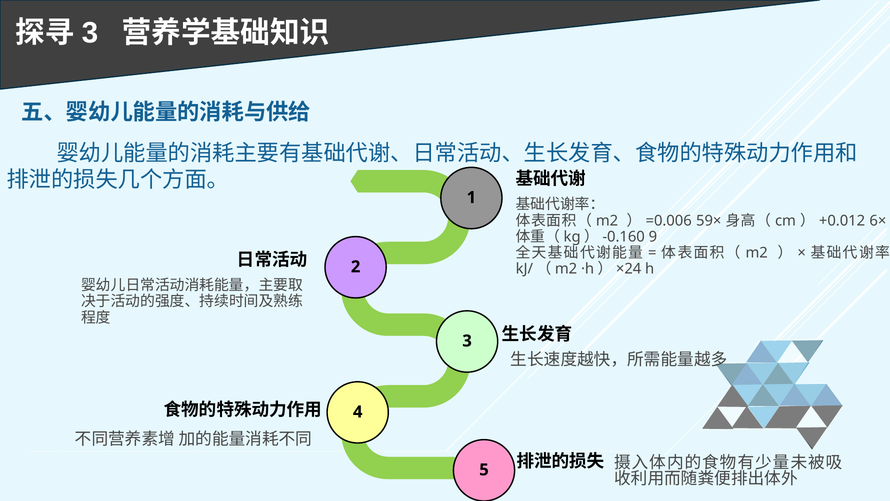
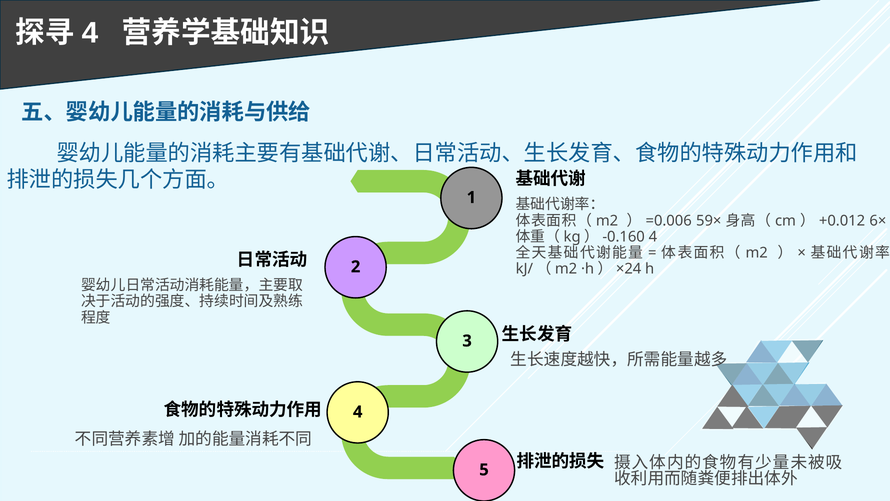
3 at (90, 33): 3 -> 4
9 at (653, 237): 9 -> 4
